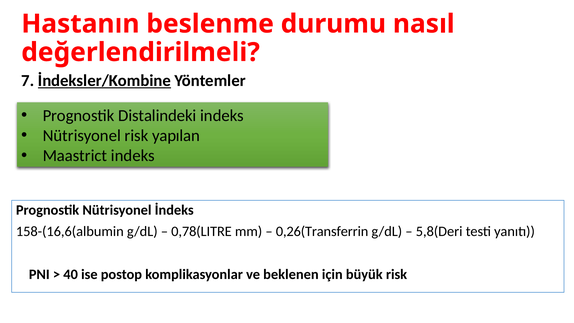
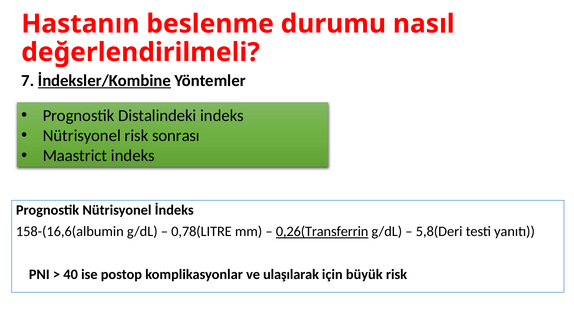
yapılan: yapılan -> sonrası
0,26(Transferrin underline: none -> present
beklenen: beklenen -> ulaşılarak
